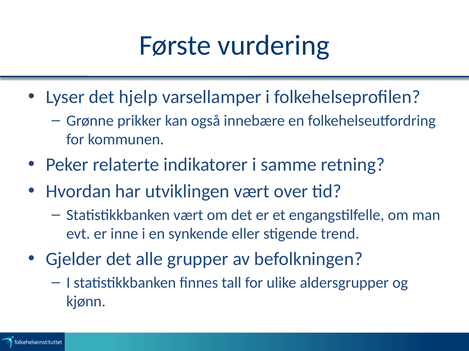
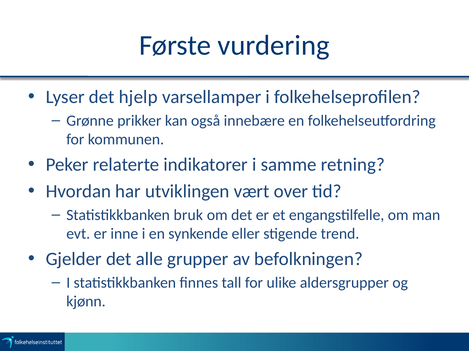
Statistikkbanken vært: vært -> bruk
